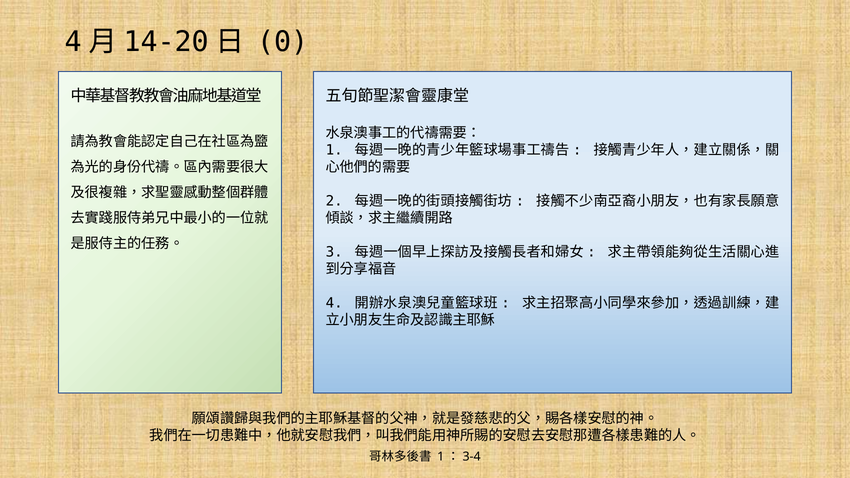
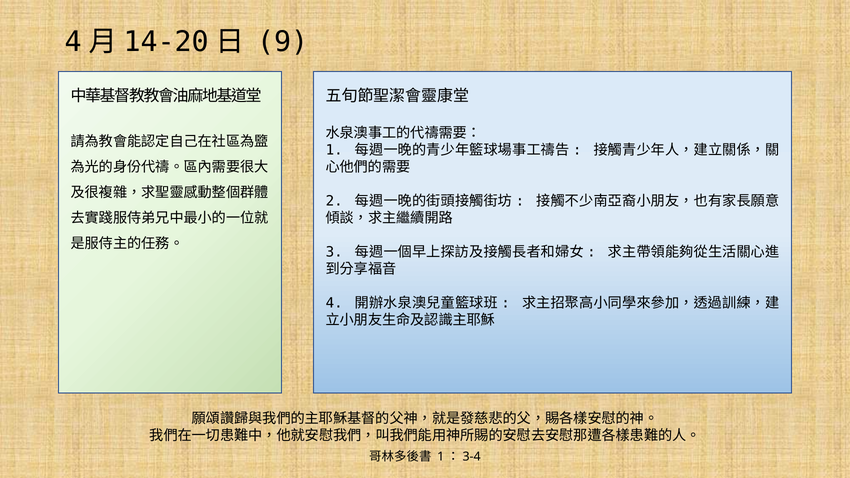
0: 0 -> 9
